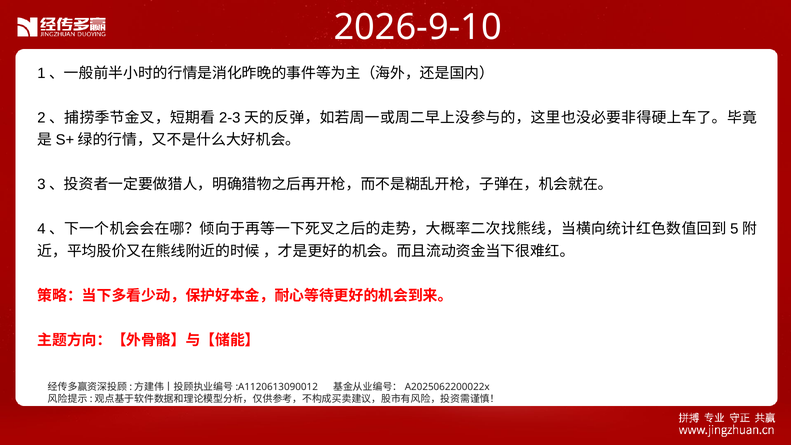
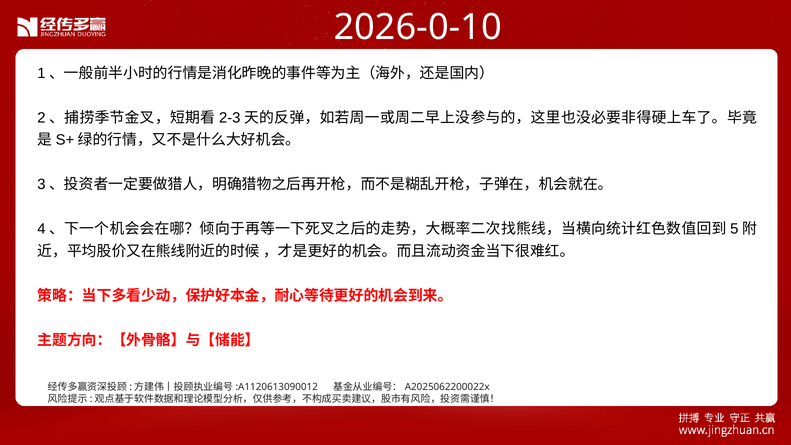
2026-9-10: 2026-9-10 -> 2026-0-10
